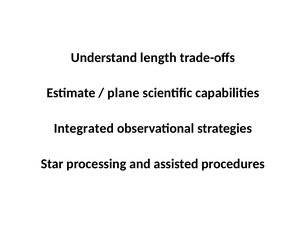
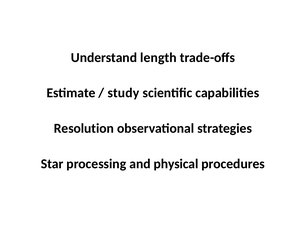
plane: plane -> study
Integrated: Integrated -> Resolution
assisted: assisted -> physical
